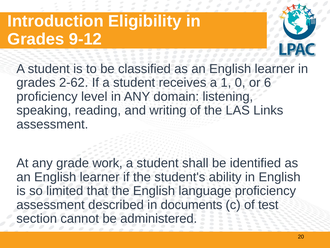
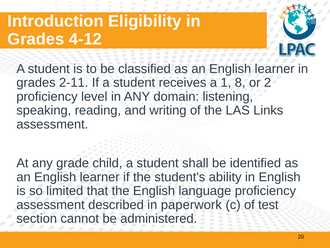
9-12: 9-12 -> 4-12
2-62: 2-62 -> 2-11
0: 0 -> 8
6: 6 -> 2
work: work -> child
documents: documents -> paperwork
